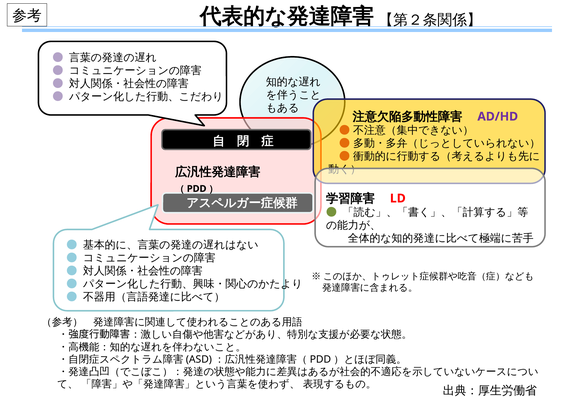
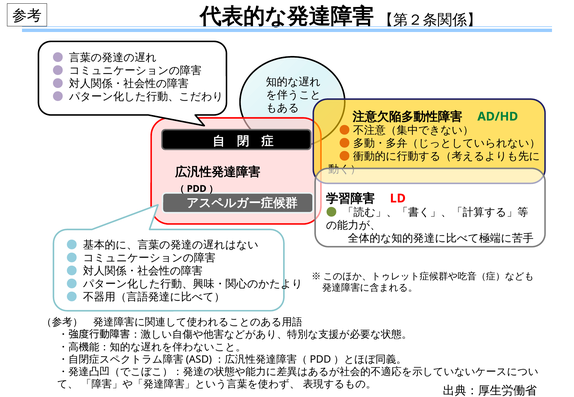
AD/HD colour: purple -> green
